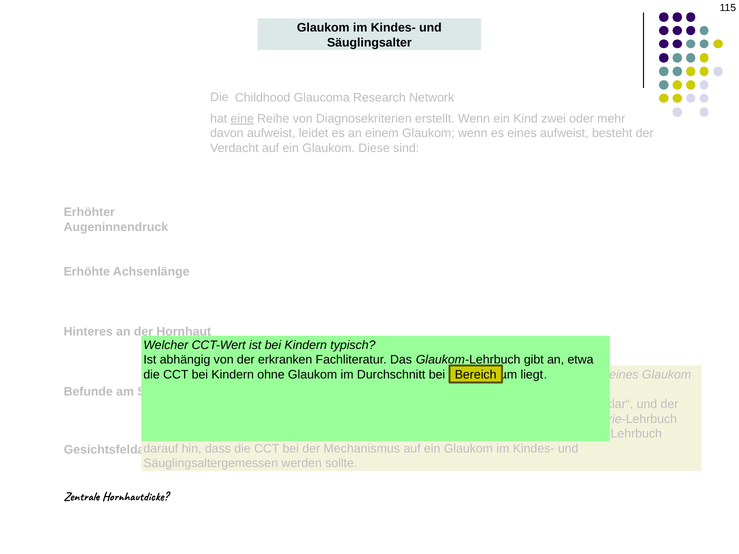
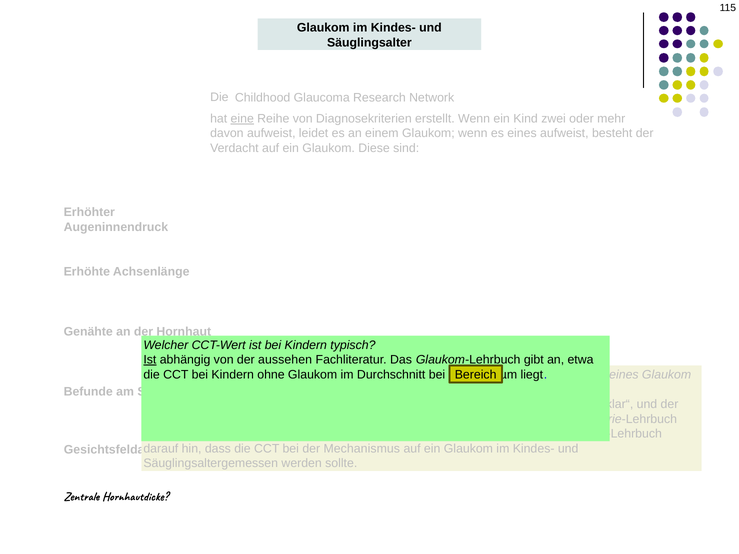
Hinteres: Hinteres -> Genähte
Ist at (150, 360) underline: none -> present
erkranken: erkranken -> aussehen
